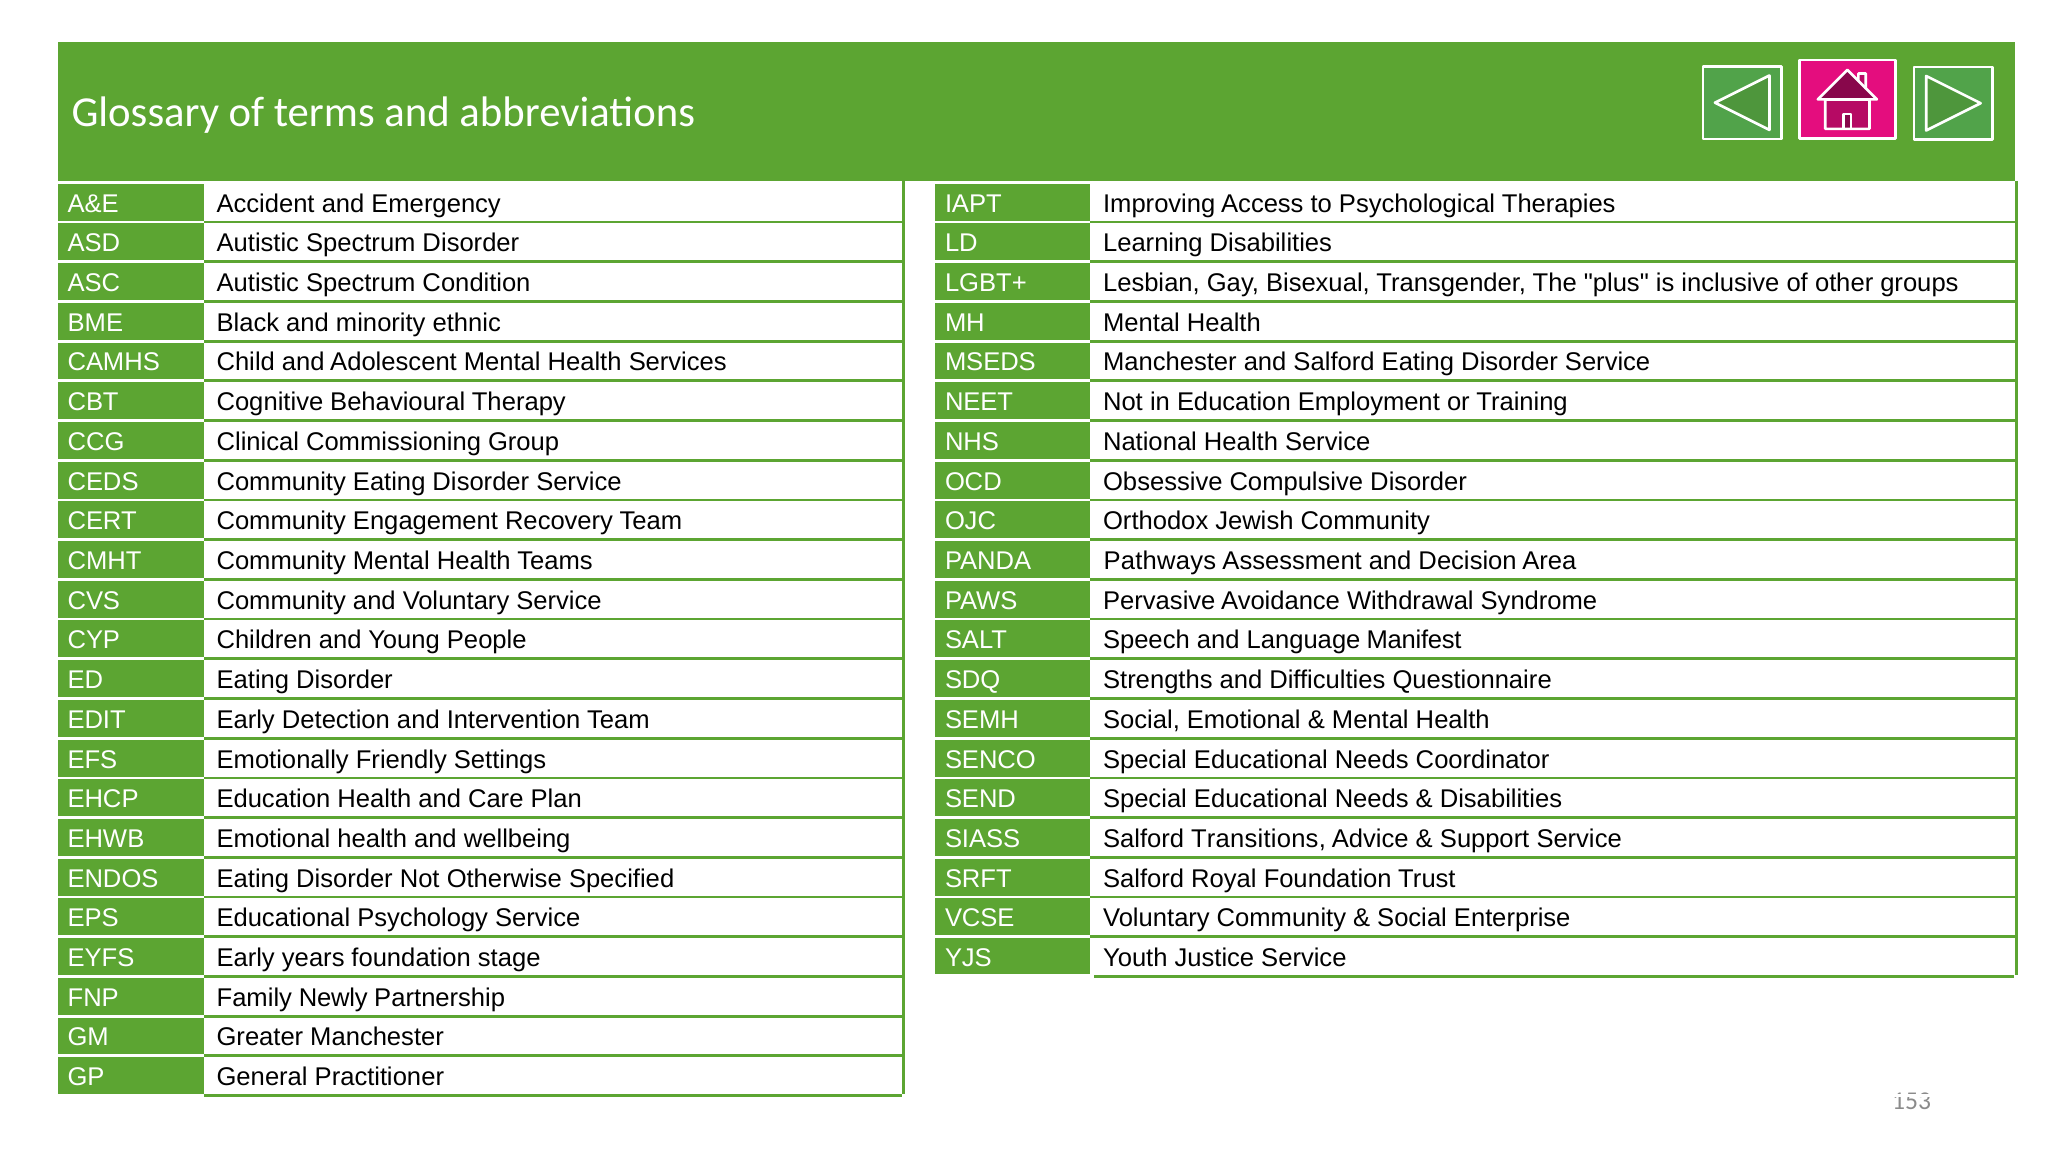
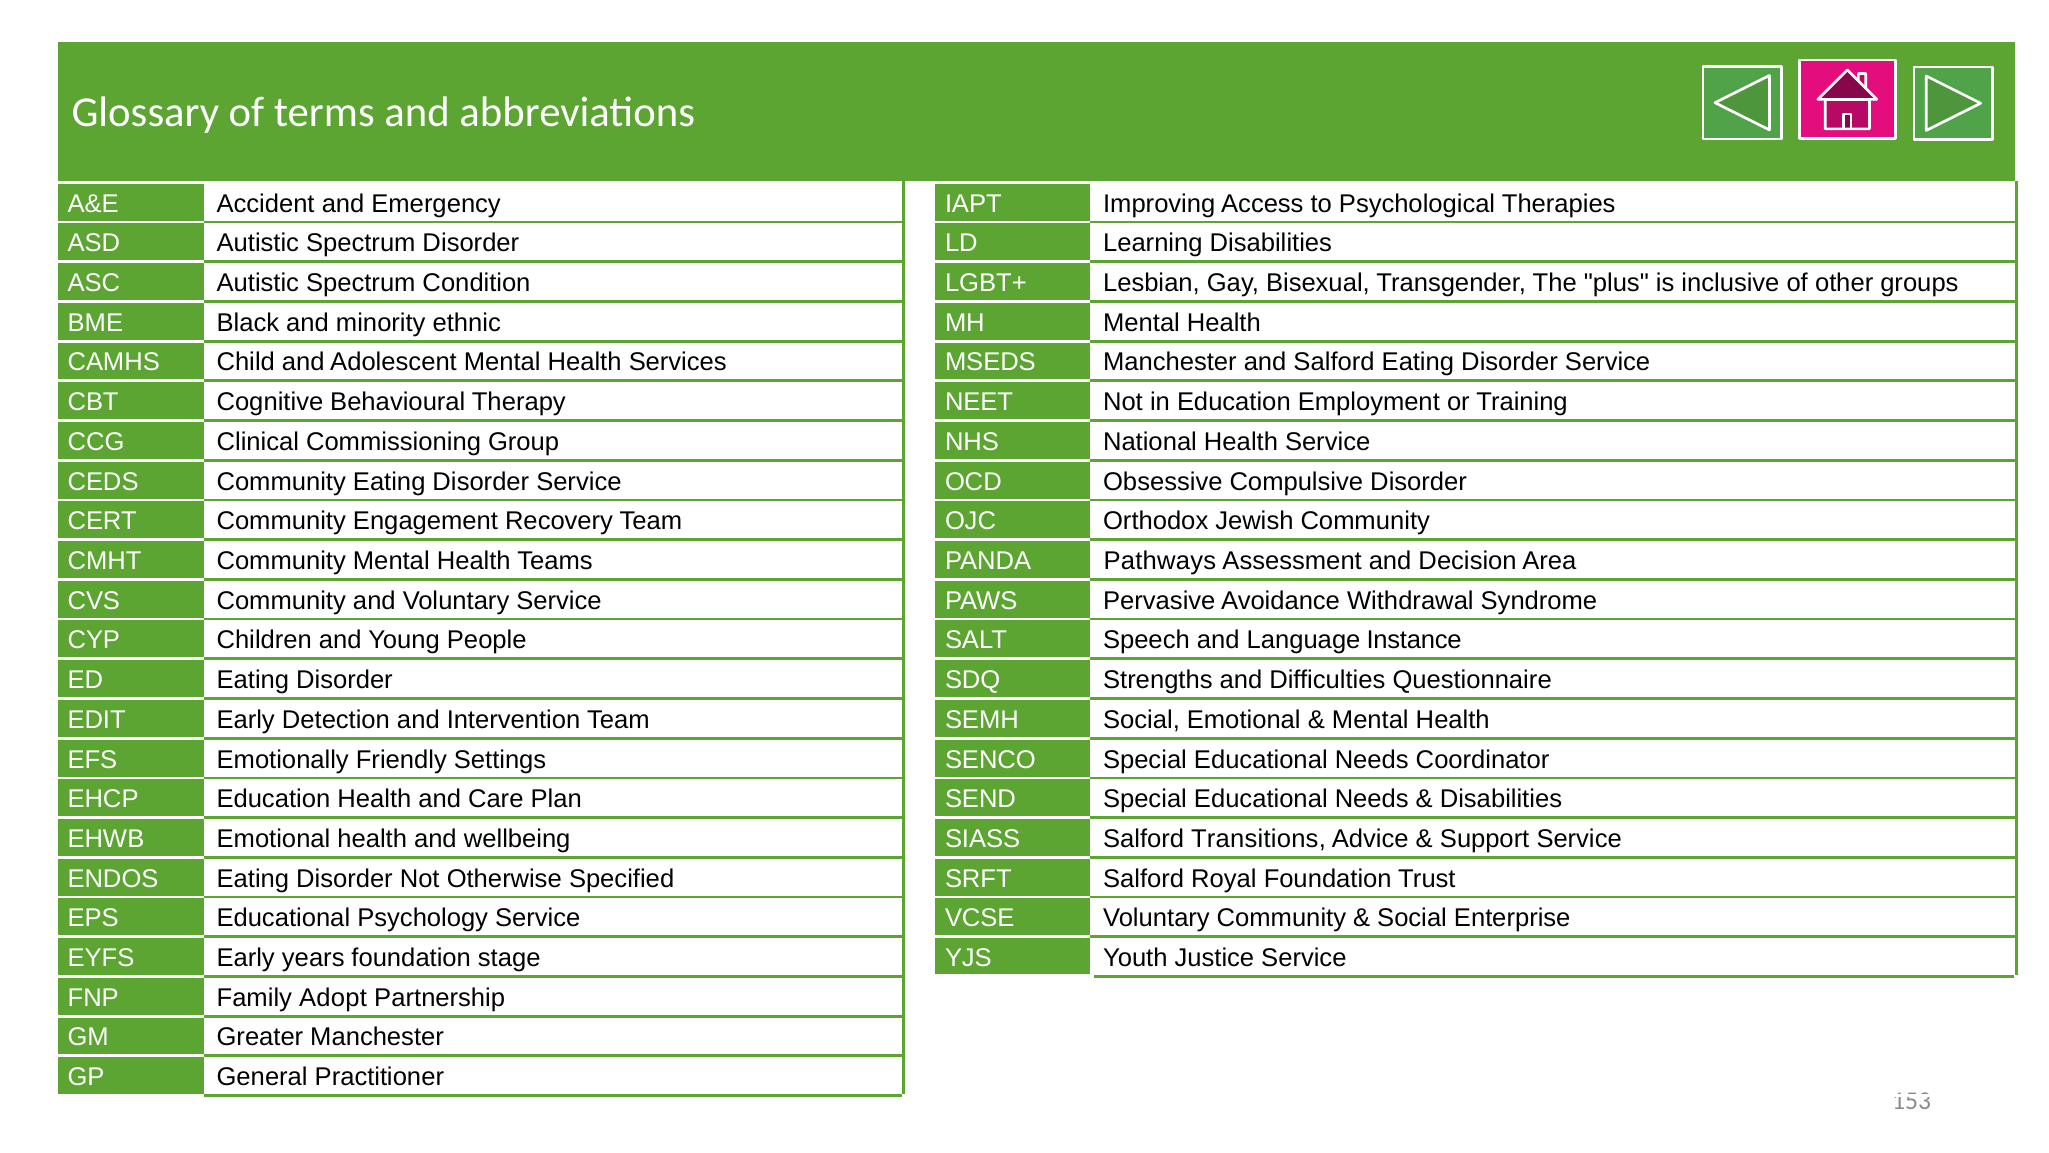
Manifest: Manifest -> Instance
Newly: Newly -> Adopt
